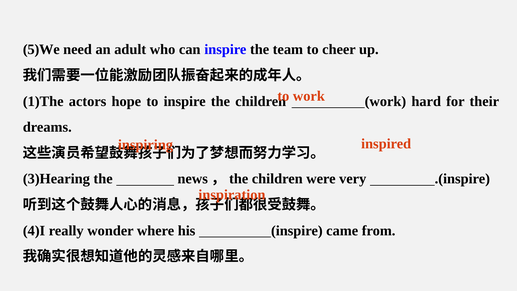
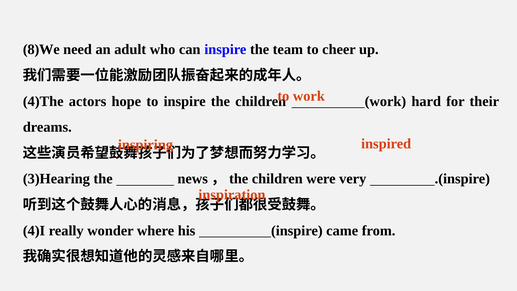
5)We: 5)We -> 8)We
1)The: 1)The -> 4)The
